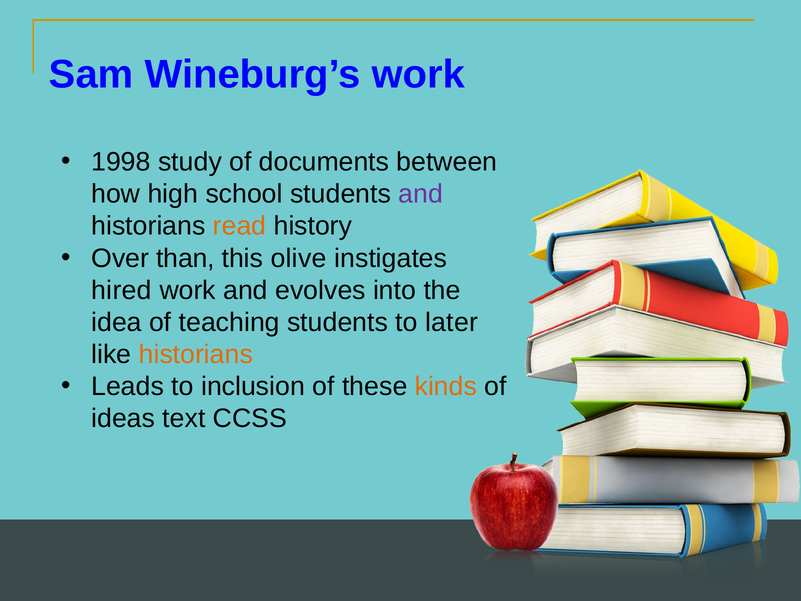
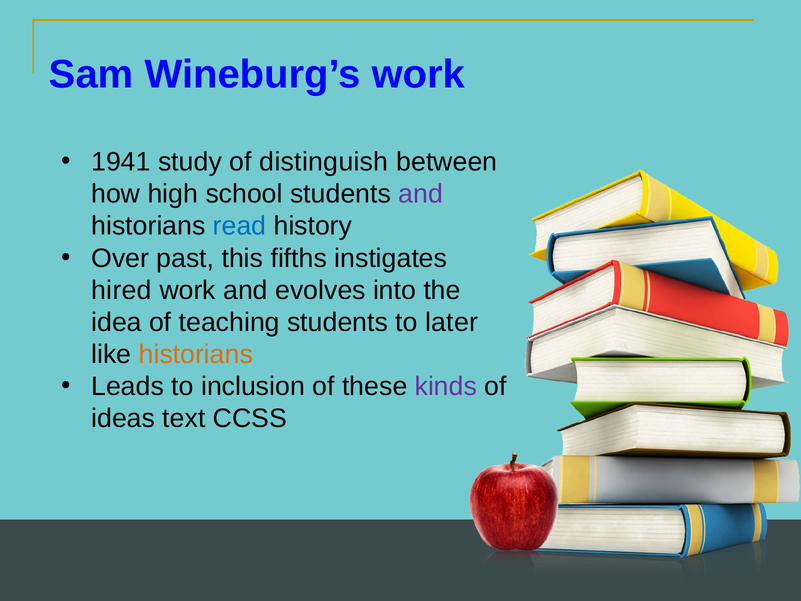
1998: 1998 -> 1941
documents: documents -> distinguish
read colour: orange -> blue
than: than -> past
olive: olive -> fifths
kinds colour: orange -> purple
